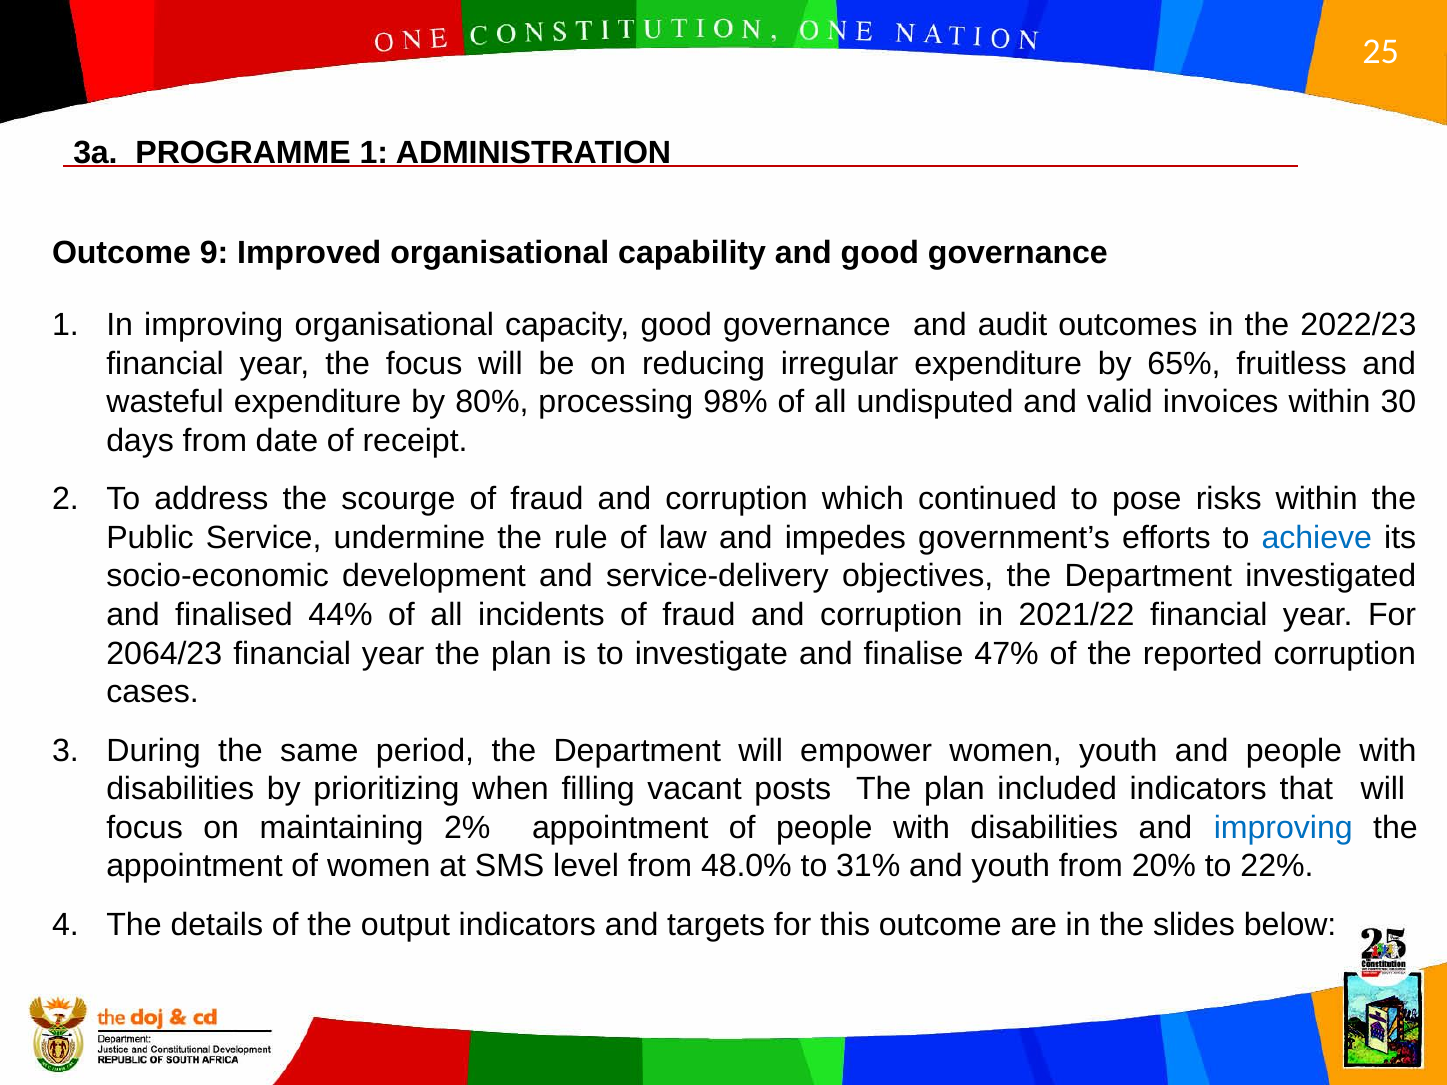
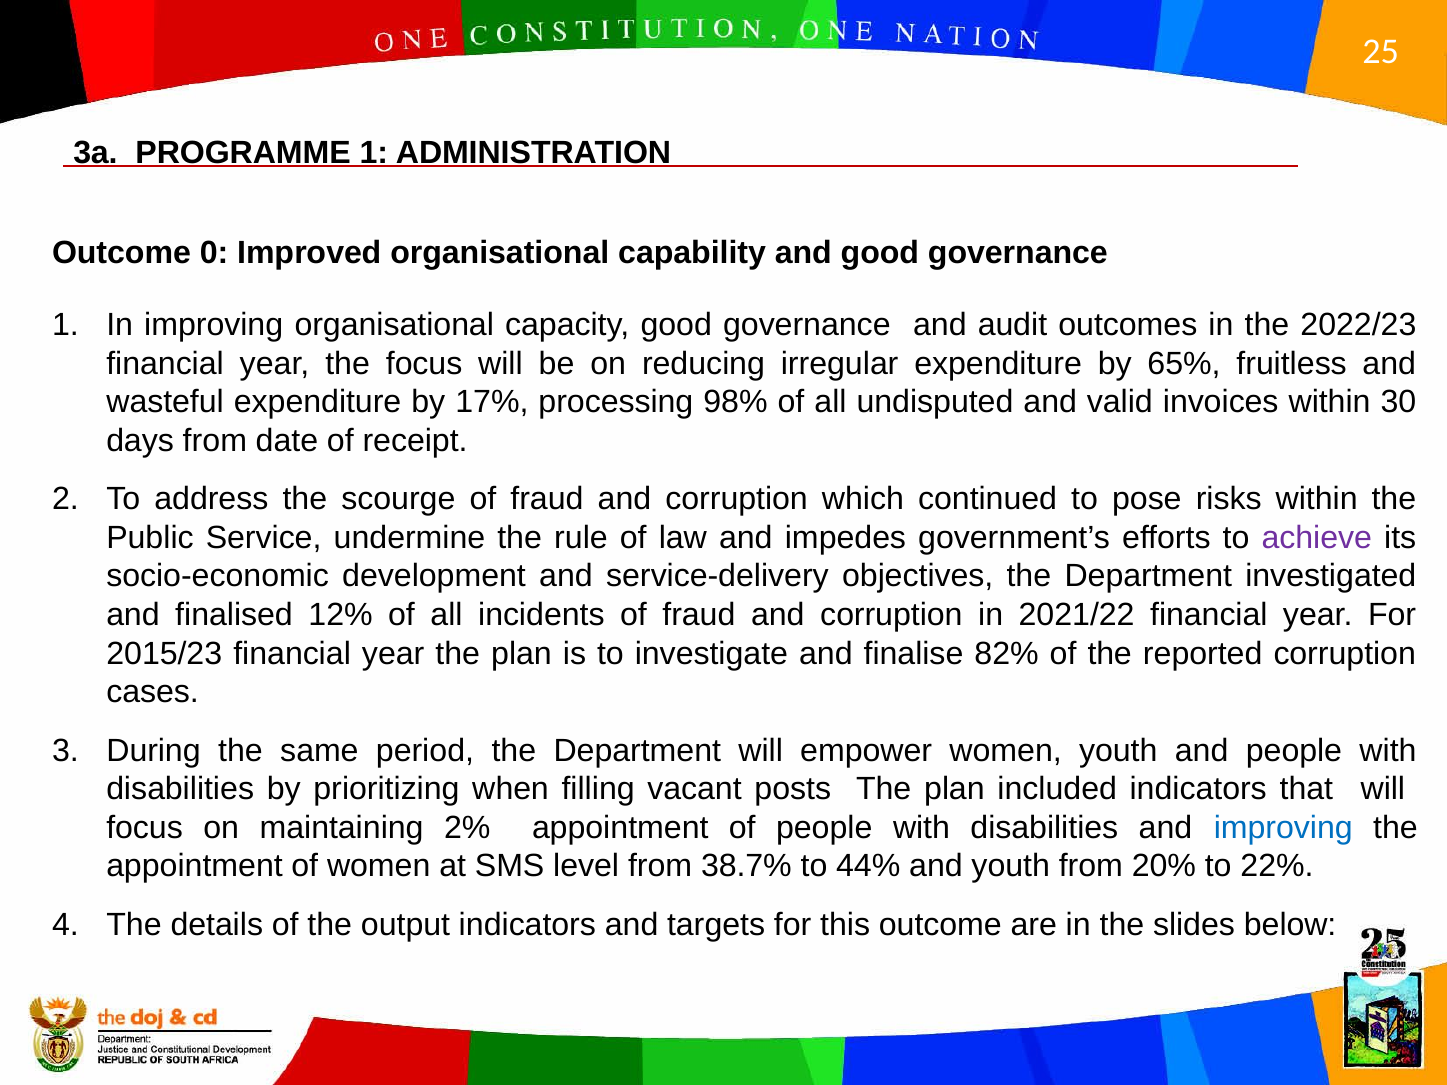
9: 9 -> 0
80%: 80% -> 17%
achieve colour: blue -> purple
44%: 44% -> 12%
2064/23: 2064/23 -> 2015/23
47%: 47% -> 82%
48.0%: 48.0% -> 38.7%
31%: 31% -> 44%
